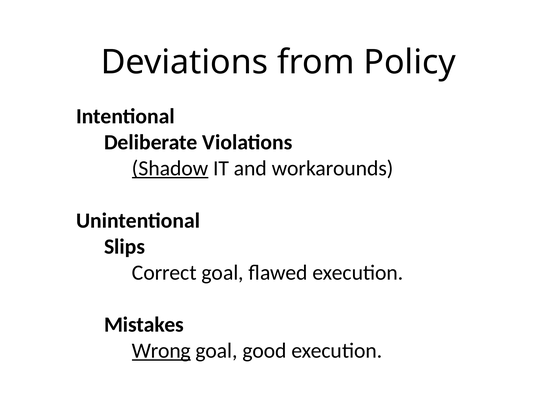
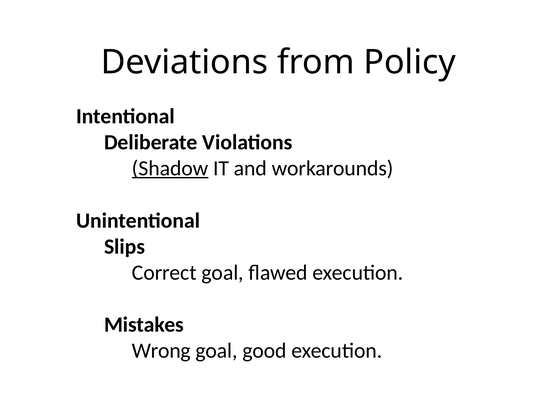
Wrong underline: present -> none
